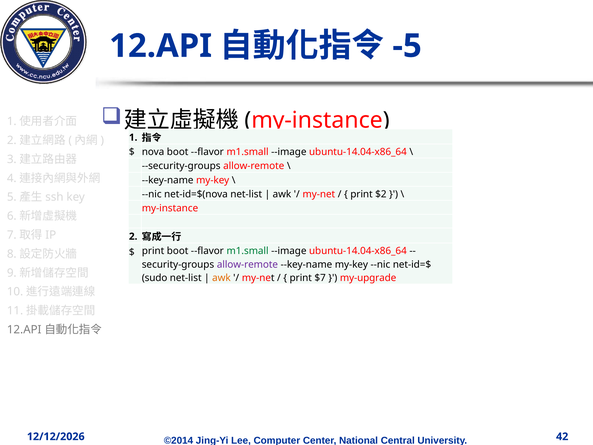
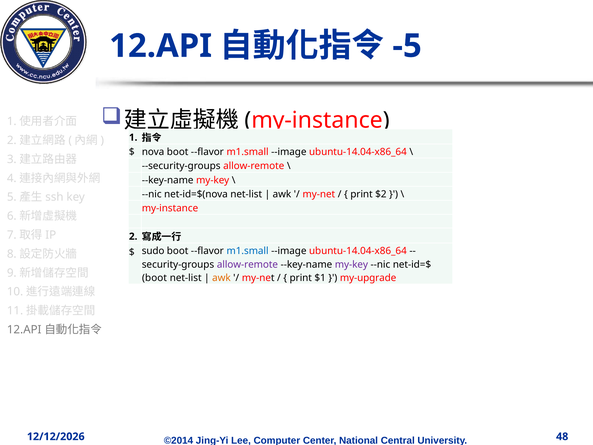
print at (153, 251): print -> sudo
m1.small at (248, 251) colour: green -> blue
my-key at (351, 264) colour: black -> purple
sudo at (155, 278): sudo -> boot
$7: $7 -> $1
42: 42 -> 48
